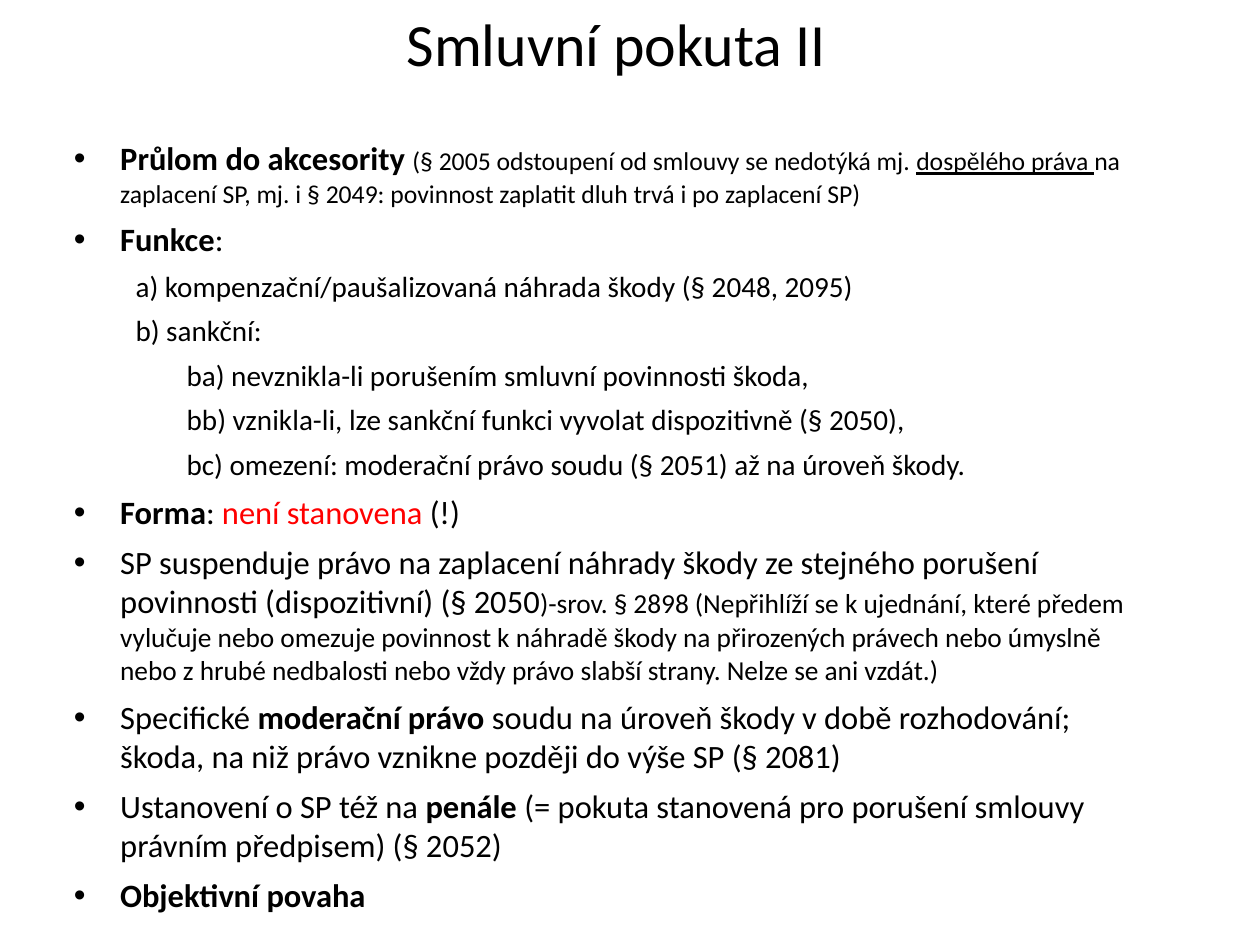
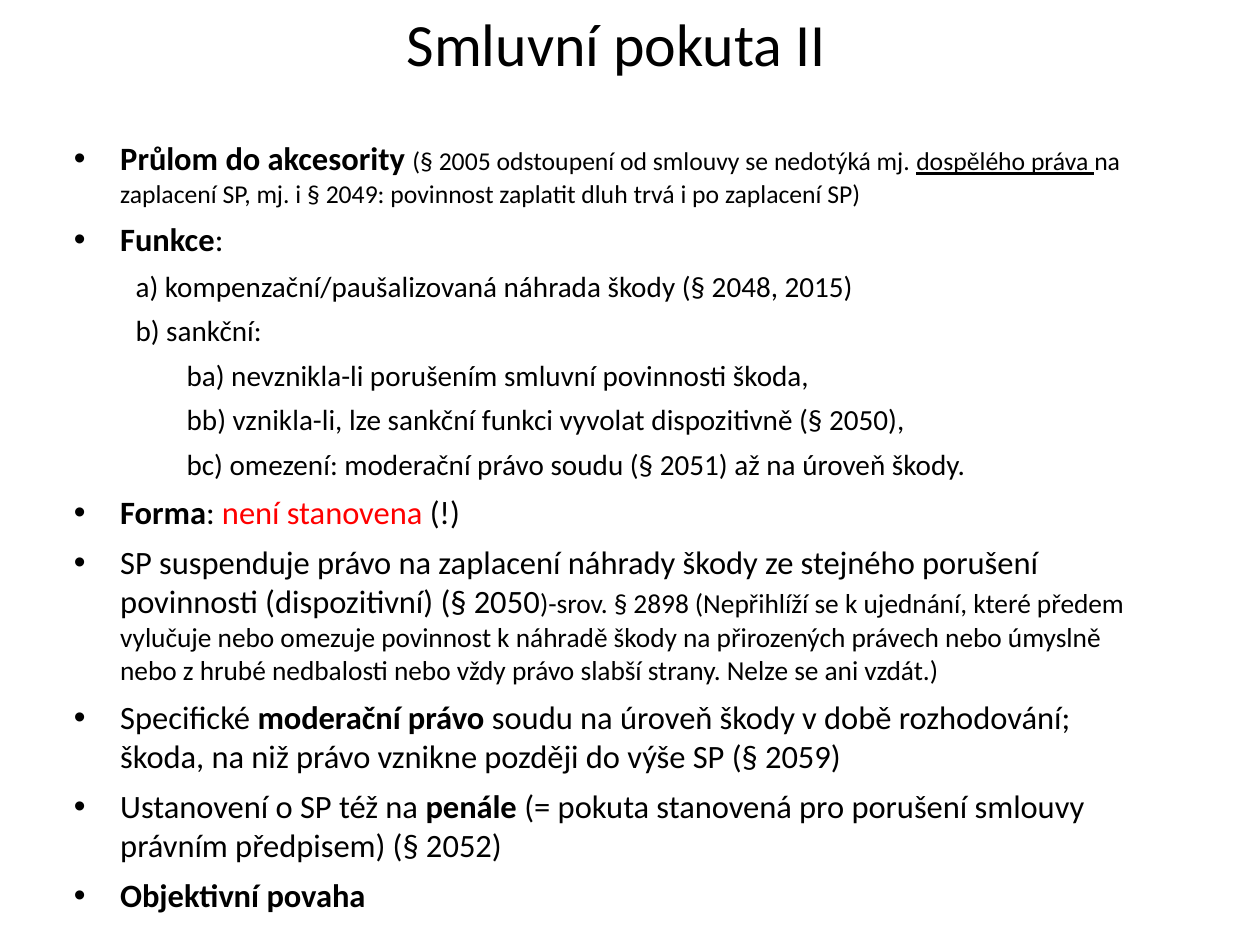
2095: 2095 -> 2015
2081: 2081 -> 2059
